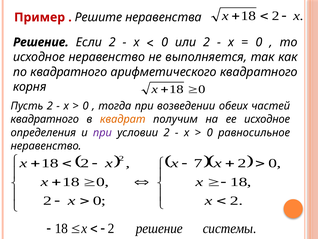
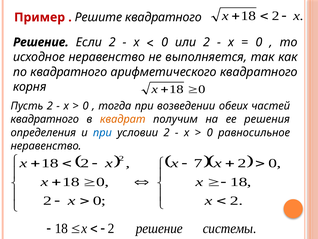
Решите неравенства: неравенства -> квадратного
ее исходное: исходное -> решения
при at (102, 132) colour: purple -> blue
